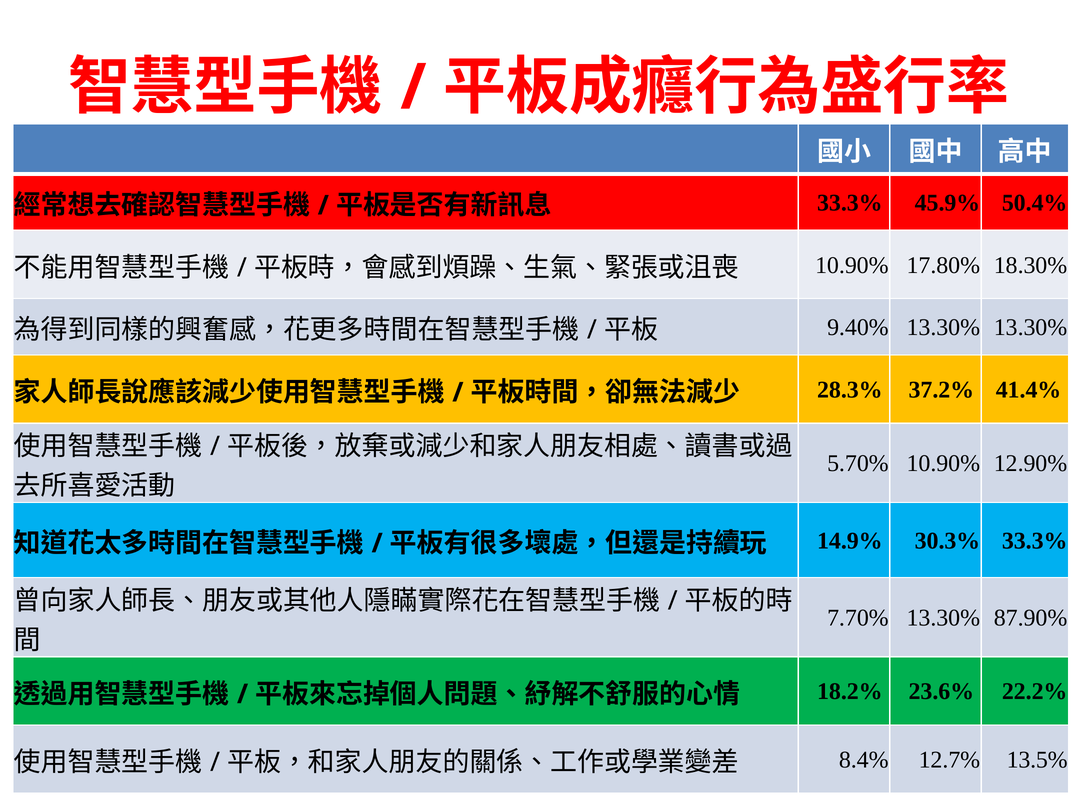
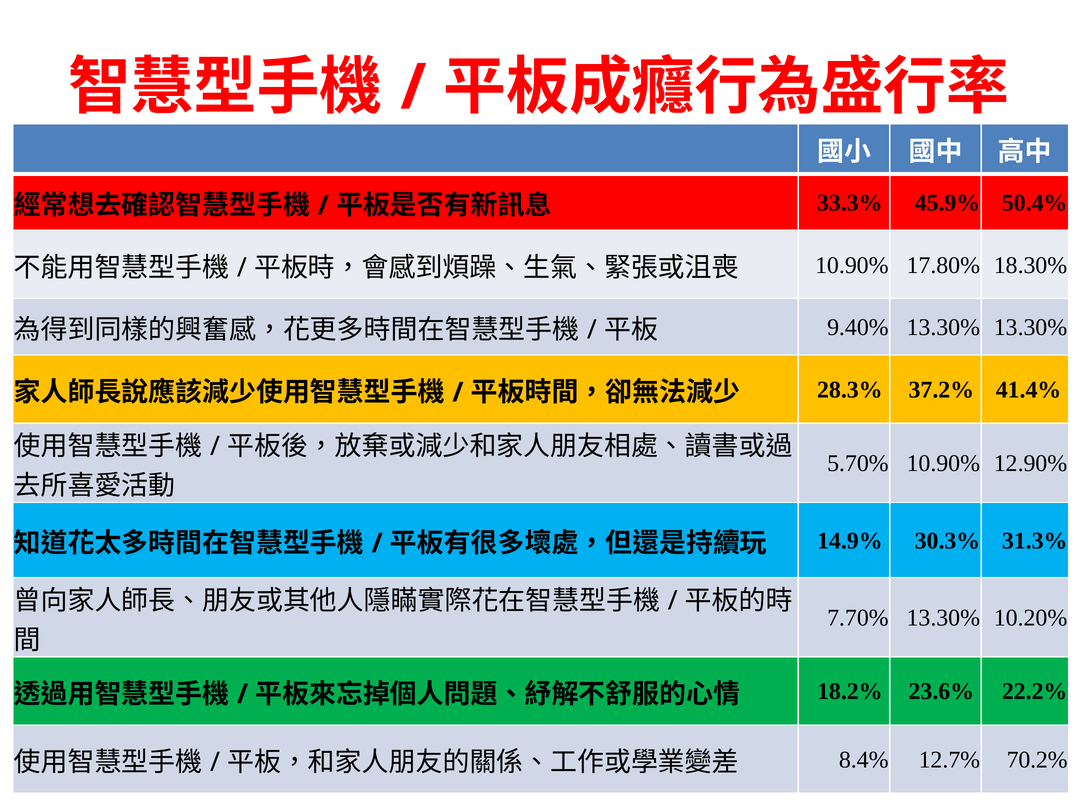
30.3% 33.3%: 33.3% -> 31.3%
87.90%: 87.90% -> 10.20%
13.5%: 13.5% -> 70.2%
